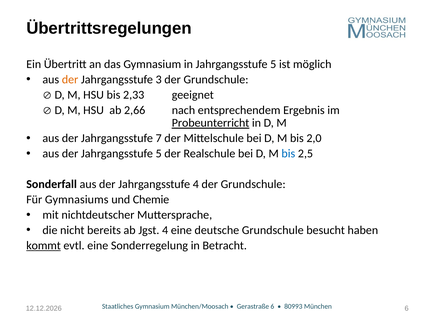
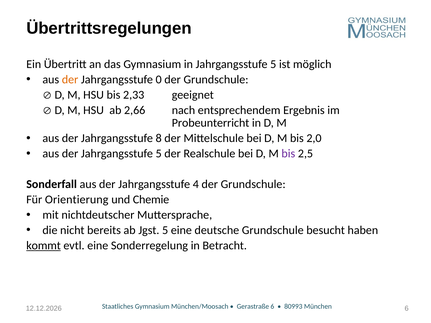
3: 3 -> 0
Probeunterricht underline: present -> none
7: 7 -> 8
bis at (288, 154) colour: blue -> purple
Gymnasiums: Gymnasiums -> Orientierung
Jgst 4: 4 -> 5
